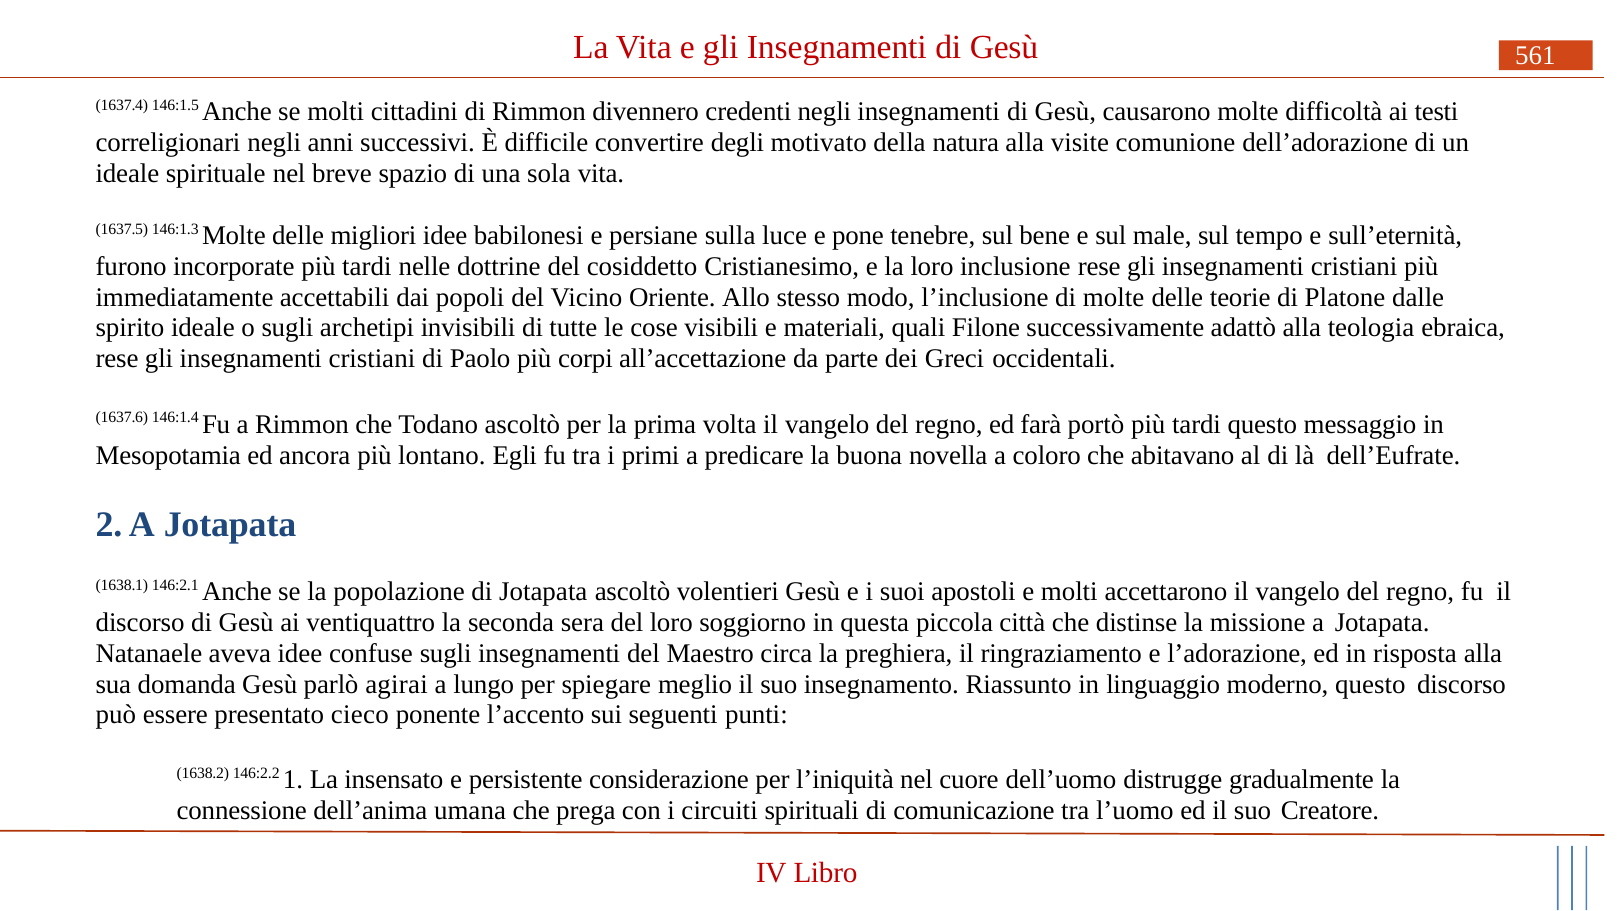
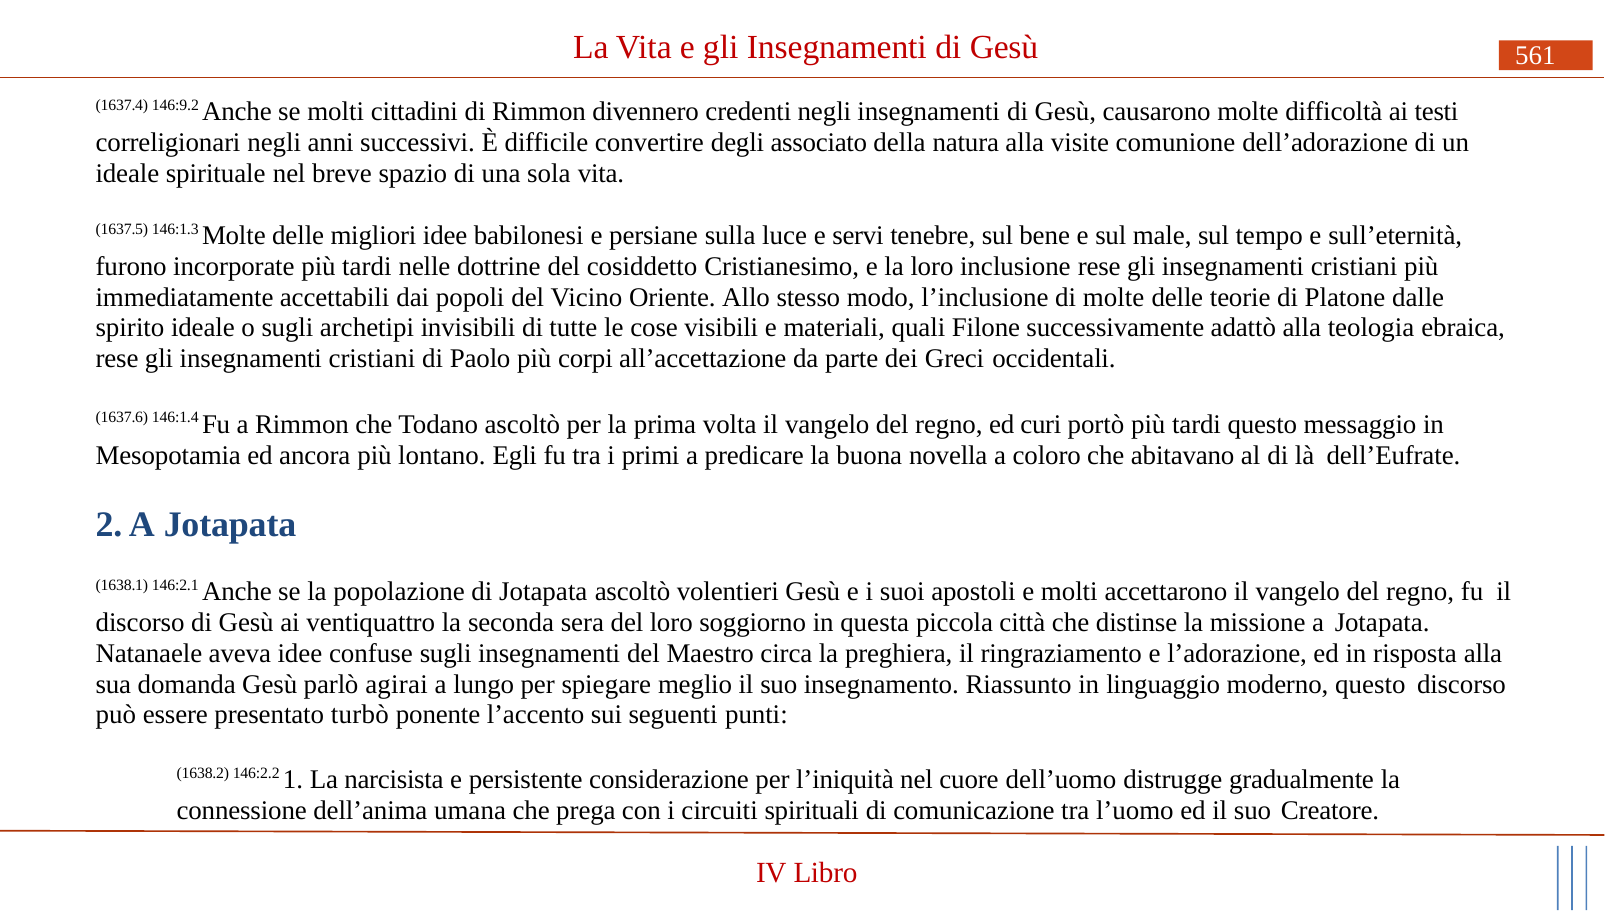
146:1.5: 146:1.5 -> 146:9.2
motivato: motivato -> associato
pone: pone -> servi
farà: farà -> curi
cieco: cieco -> turbò
insensato: insensato -> narcisista
